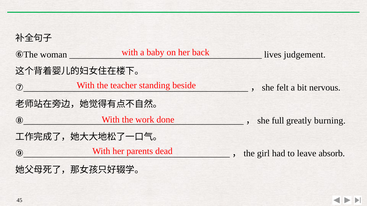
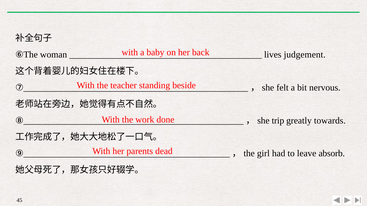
full: full -> trip
burning: burning -> towards
